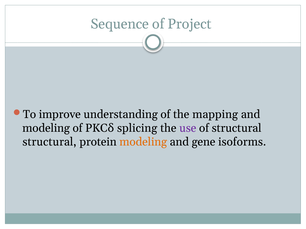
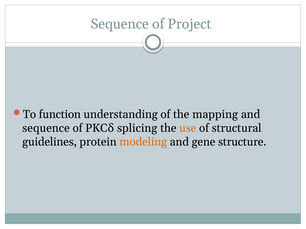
improve: improve -> function
modeling at (46, 128): modeling -> sequence
use colour: purple -> orange
structural at (49, 142): structural -> guidelines
isoforms: isoforms -> structure
